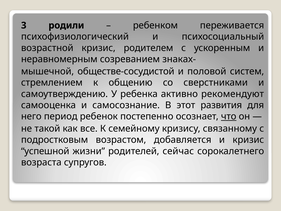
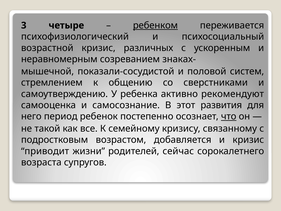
родили: родили -> четыре
ребенком underline: none -> present
родителем: родителем -> различных
обществе-сосудистой: обществе-сосудистой -> показали-сосудистой
успешной: успешной -> приводит
